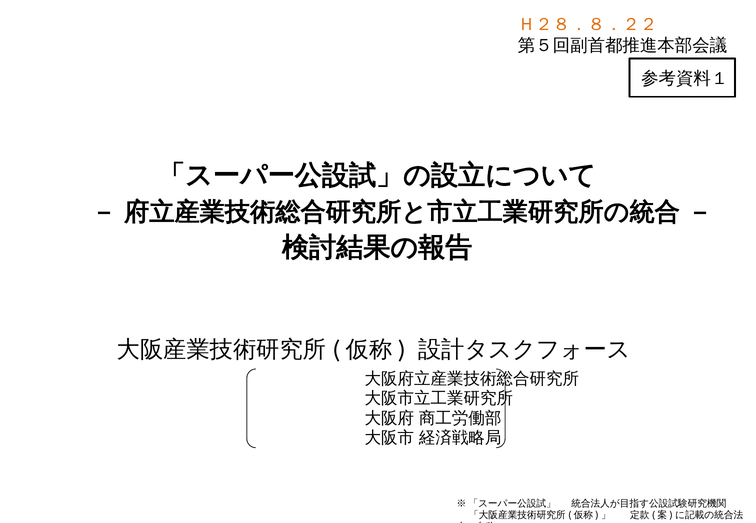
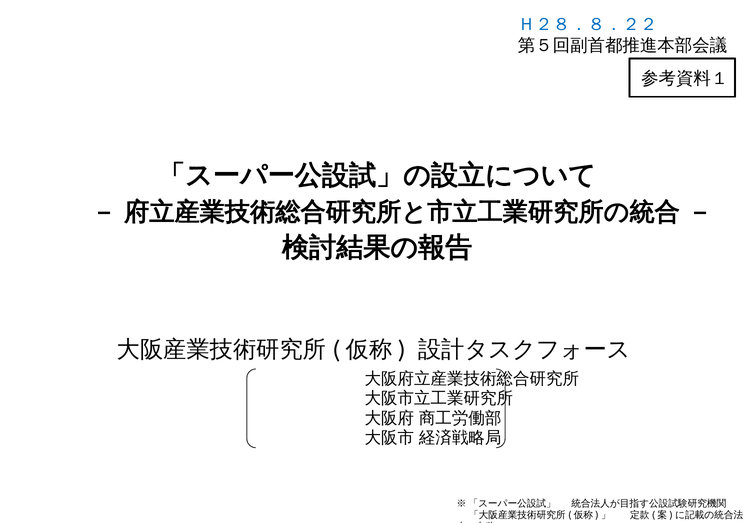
Ｈ２８．８．２２ colour: orange -> blue
